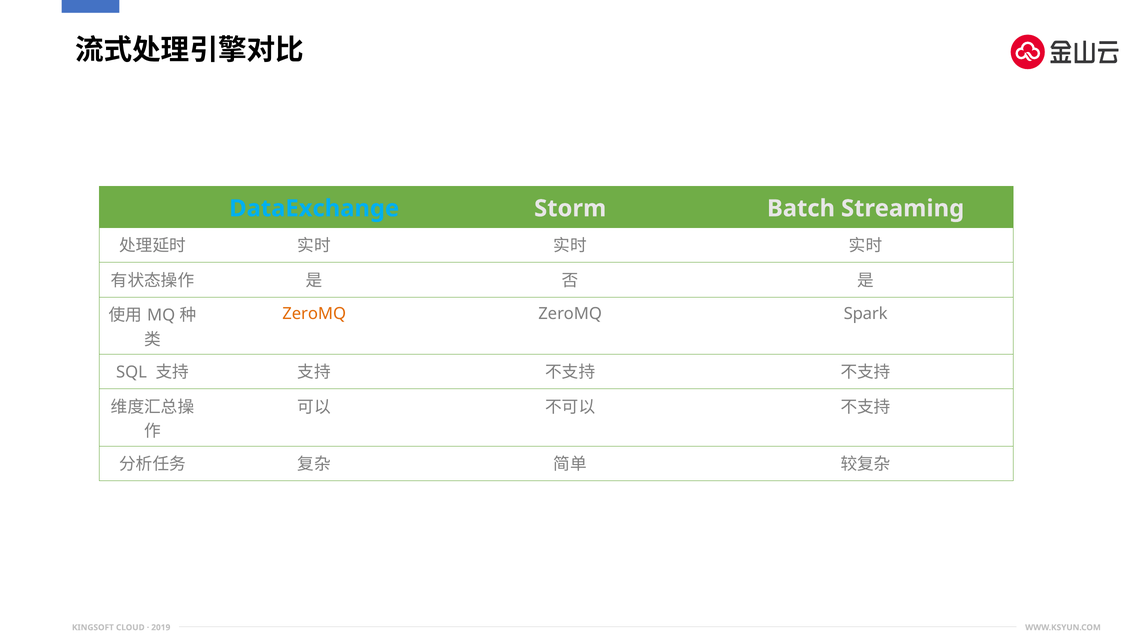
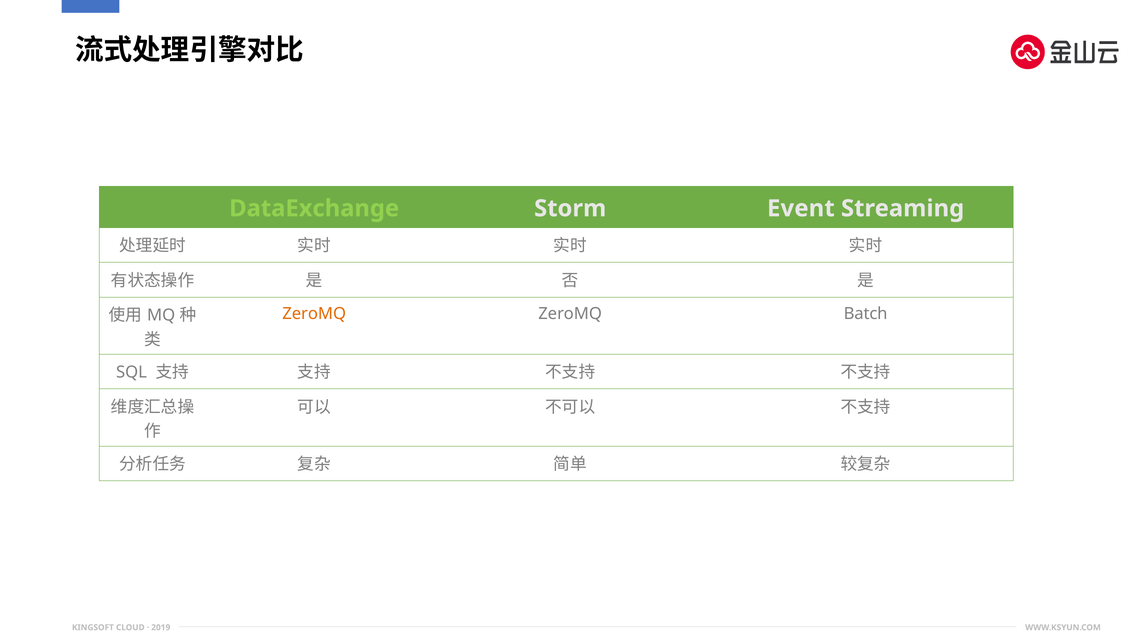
DataExchange colour: light blue -> light green
Batch: Batch -> Event
Spark: Spark -> Batch
